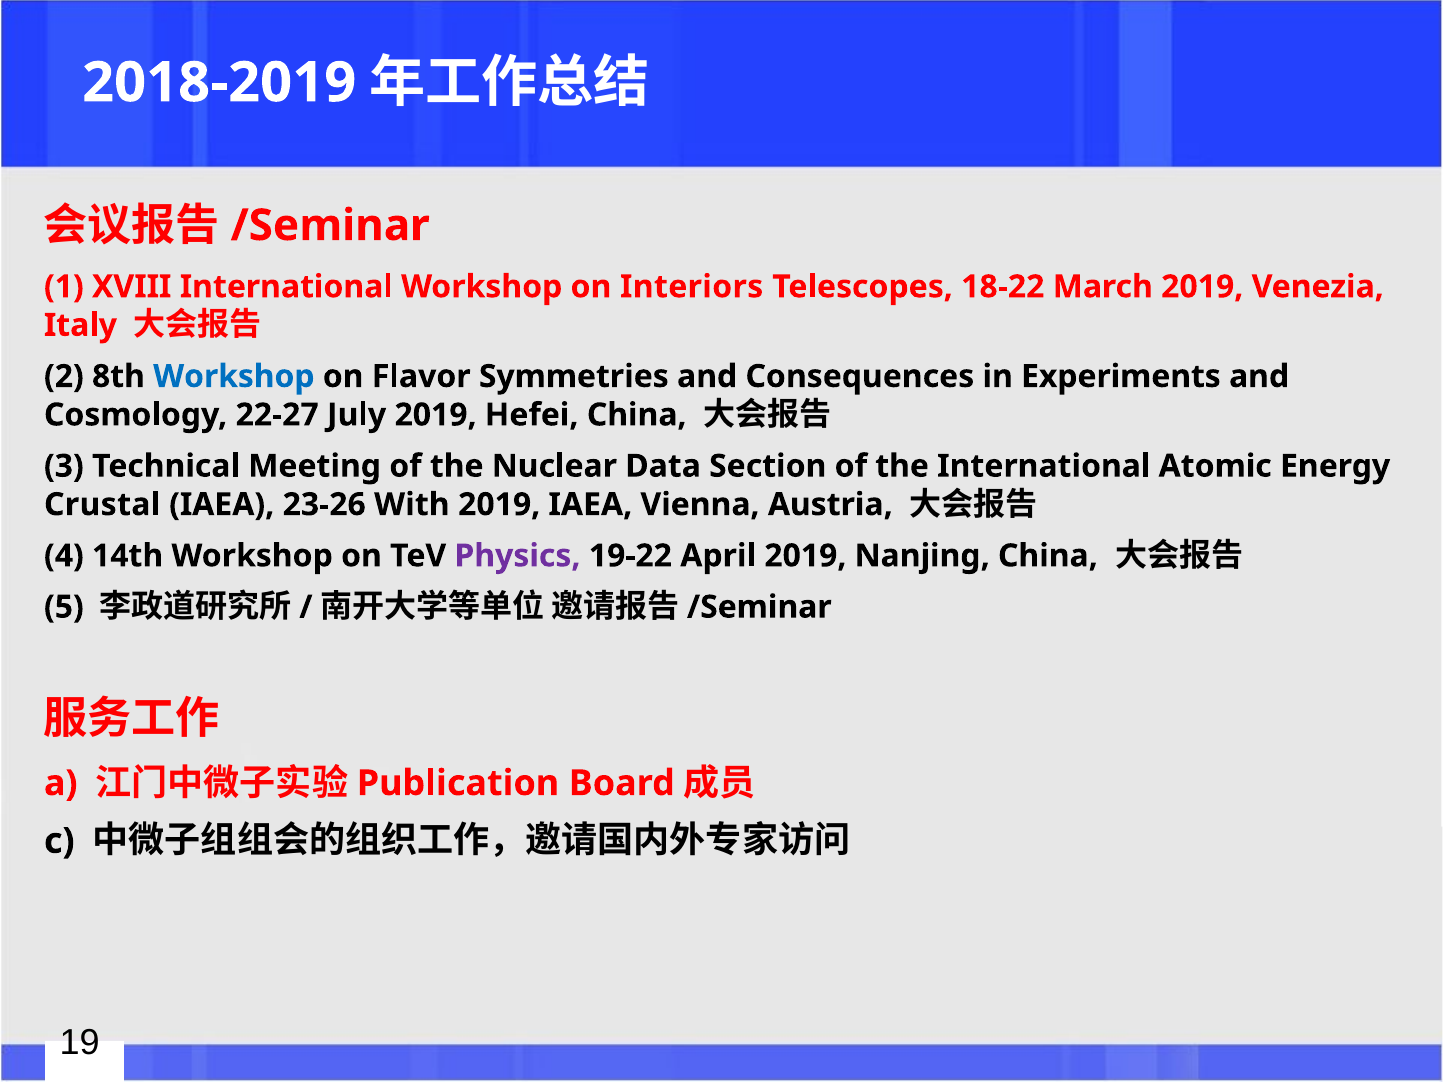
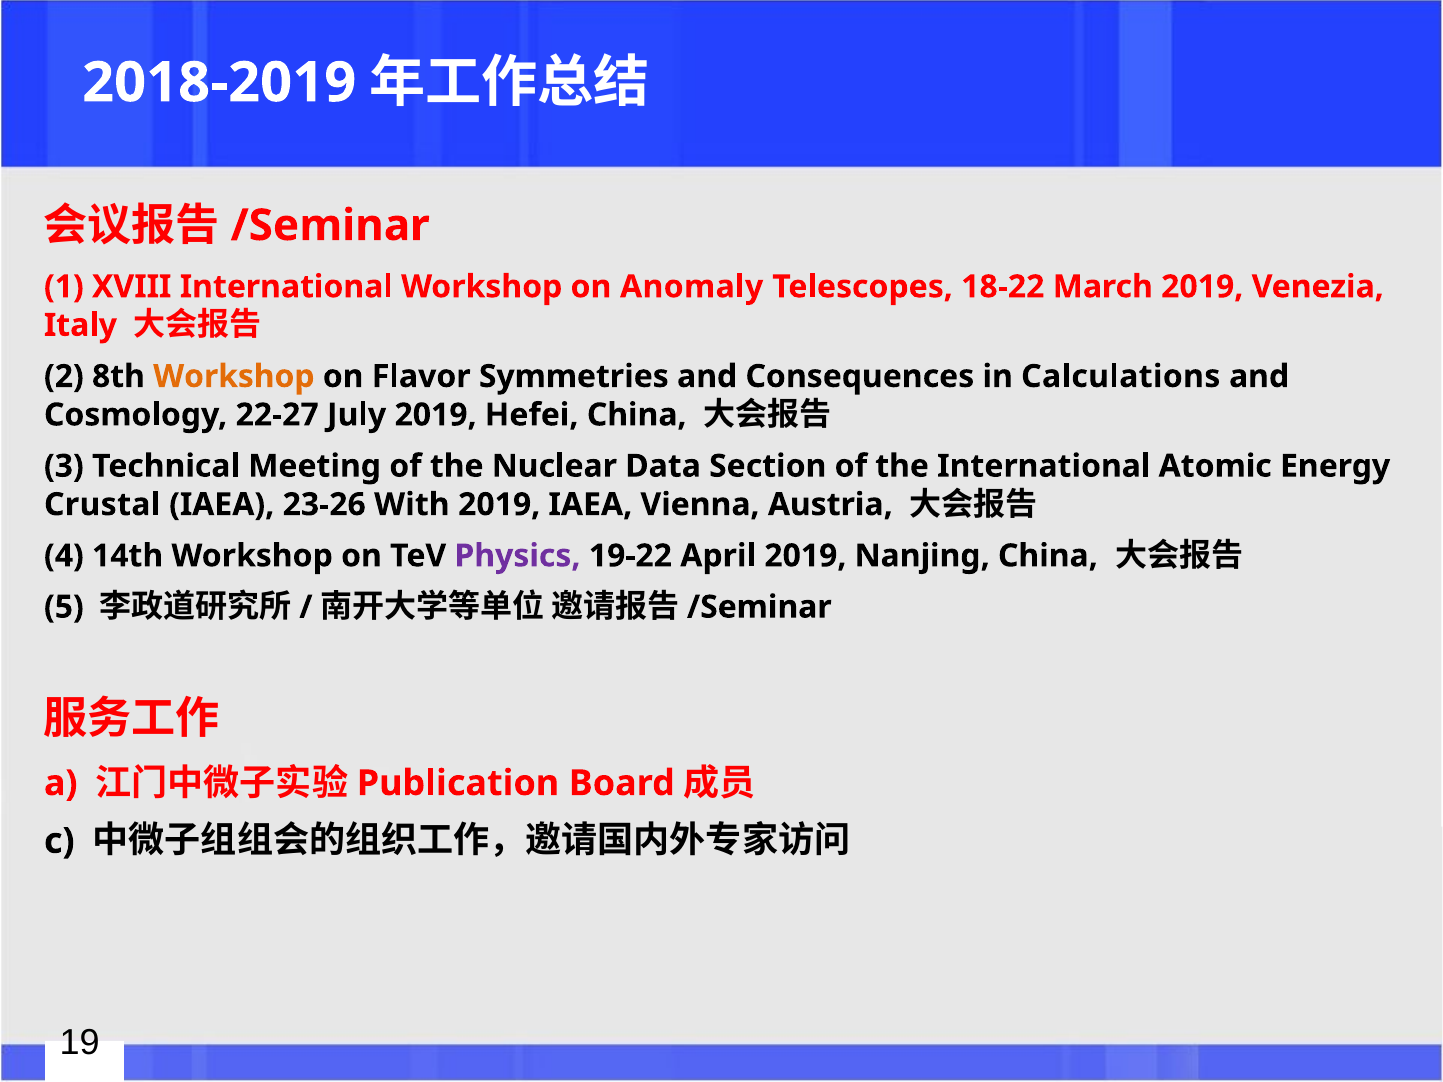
Interiors: Interiors -> Anomaly
Workshop at (234, 377) colour: blue -> orange
Experiments: Experiments -> Calculations
